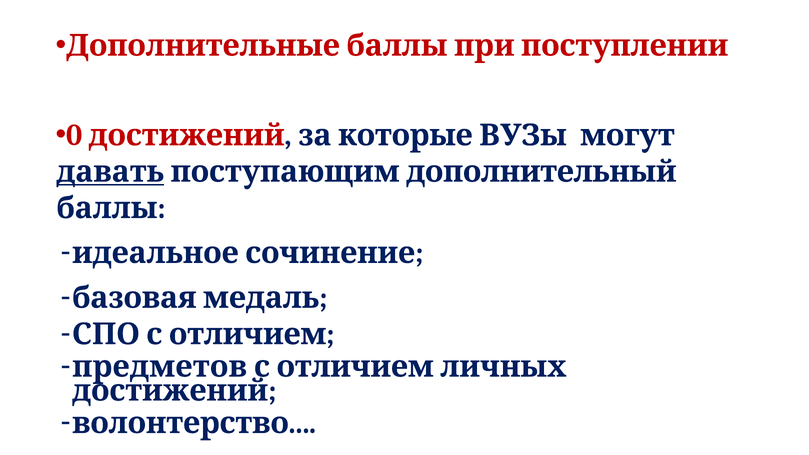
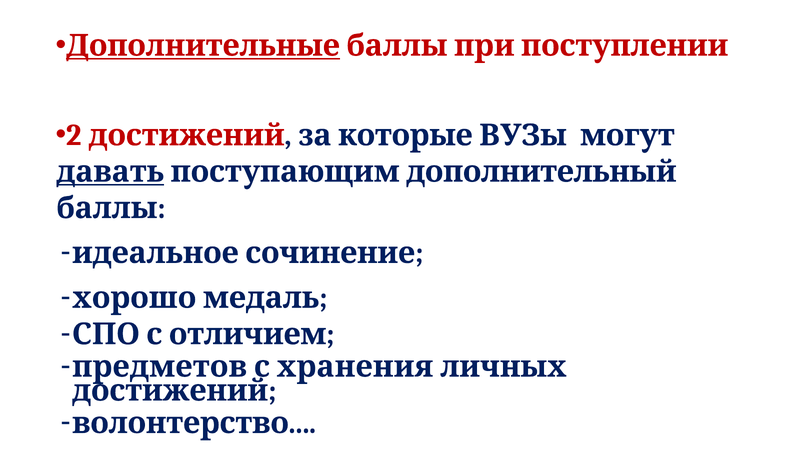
Дополнительные underline: none -> present
0: 0 -> 2
базовая: базовая -> хорошо
с отличием: отличием -> хранения
